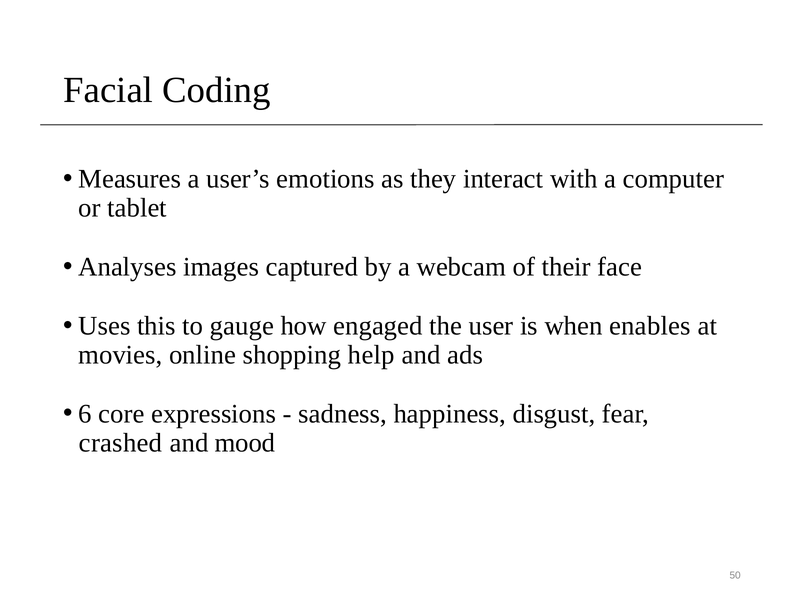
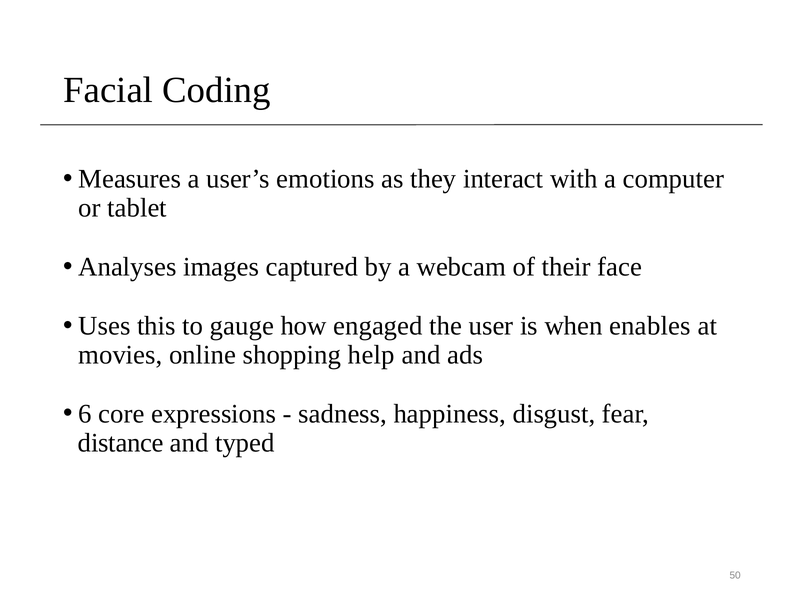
crashed: crashed -> distance
mood: mood -> typed
